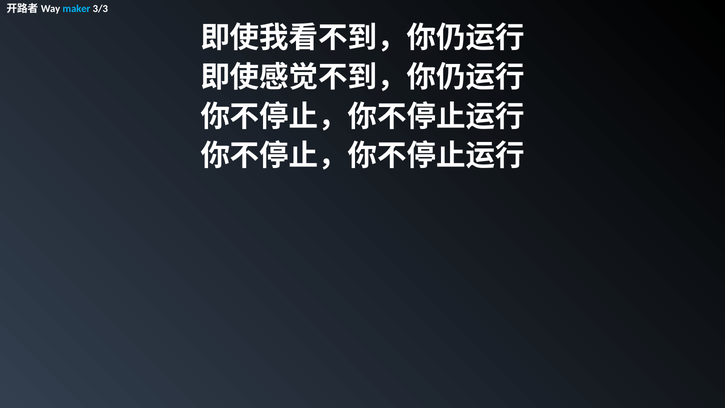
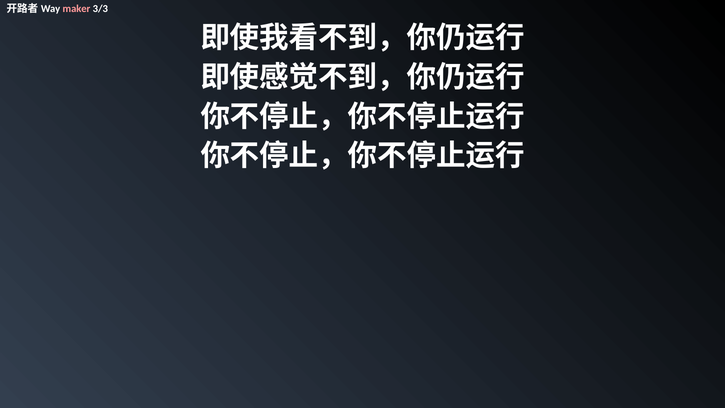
maker colour: light blue -> pink
